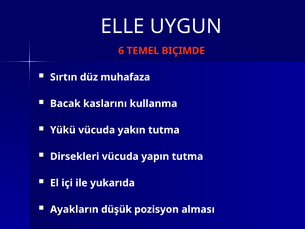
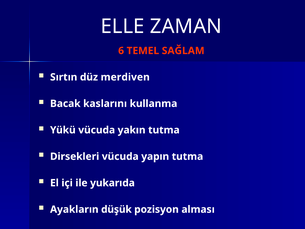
UYGUN: UYGUN -> ZAMAN
BIÇIMDE: BIÇIMDE -> SAĞLAM
muhafaza: muhafaza -> merdiven
